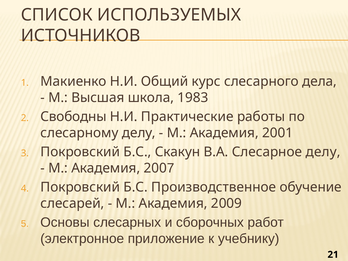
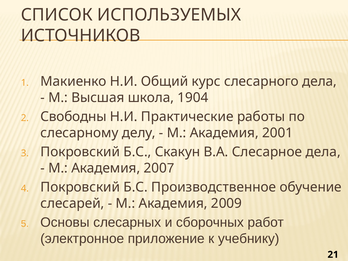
1983: 1983 -> 1904
Слесарное делу: делу -> дела
